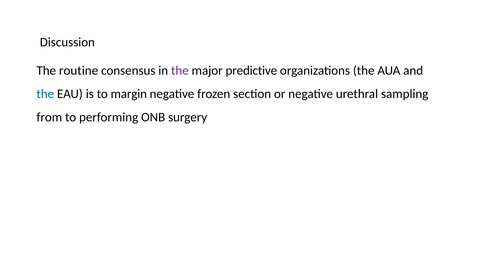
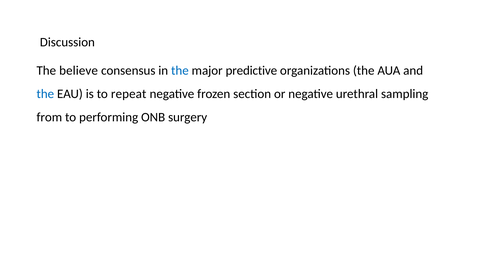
routine: routine -> believe
the at (180, 71) colour: purple -> blue
margin: margin -> repeat
